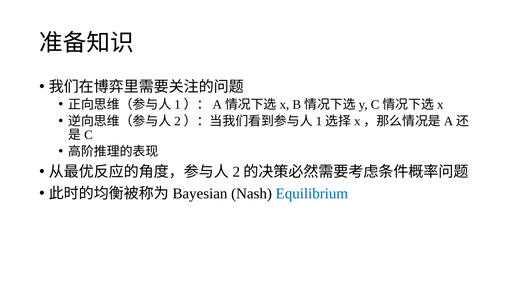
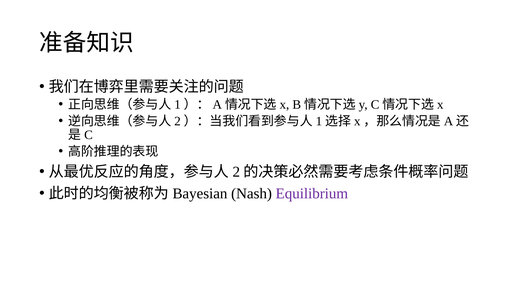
Equilibrium colour: blue -> purple
